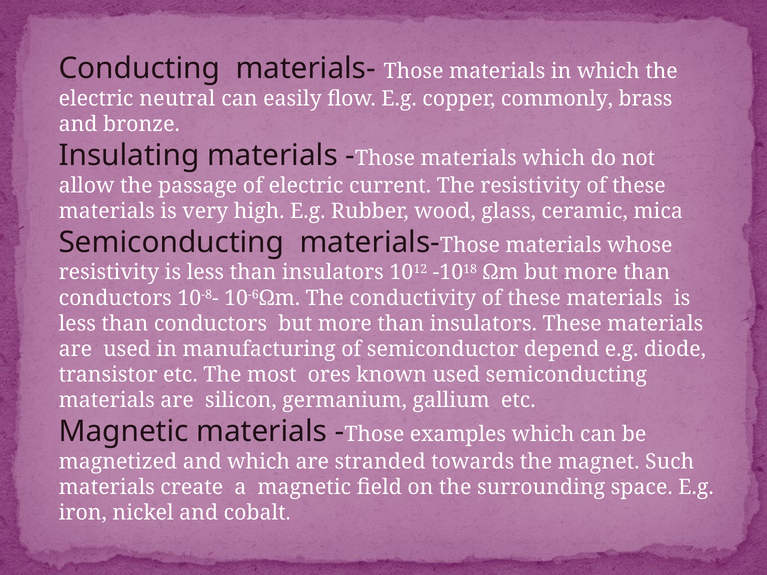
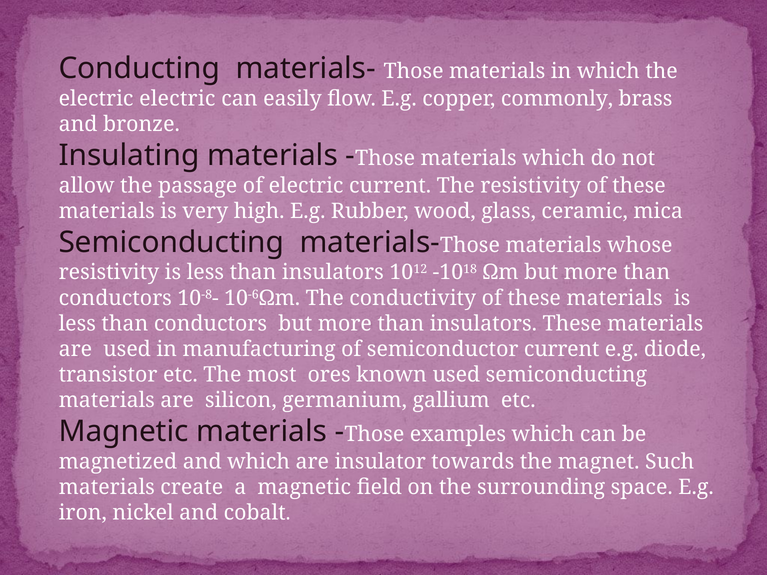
electric neutral: neutral -> electric
semiconductor depend: depend -> current
stranded: stranded -> insulator
